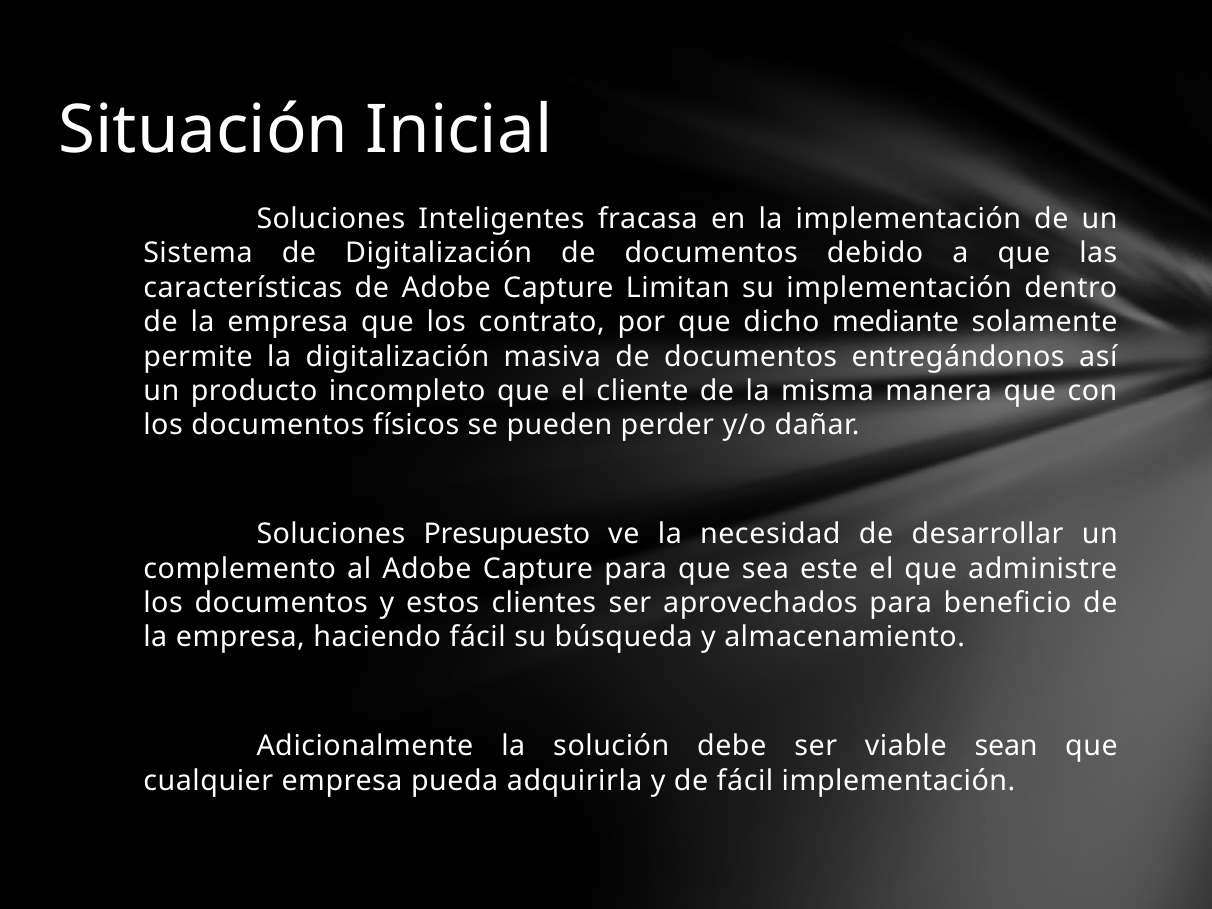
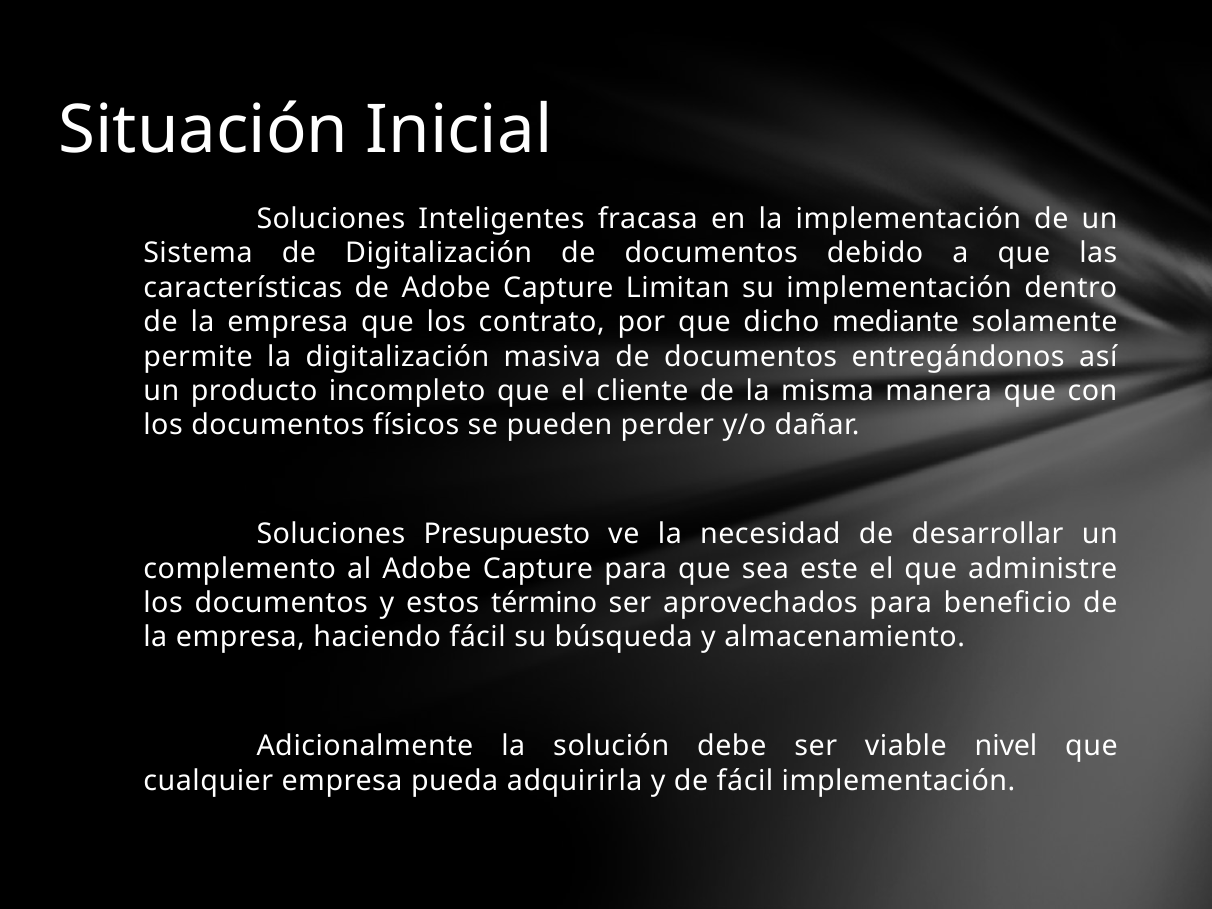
clientes: clientes -> término
sean: sean -> nivel
